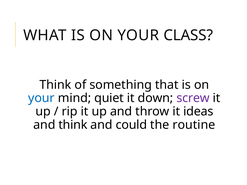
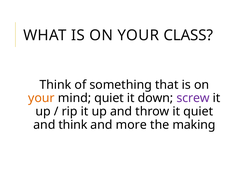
your at (41, 98) colour: blue -> orange
it ideas: ideas -> quiet
could: could -> more
routine: routine -> making
